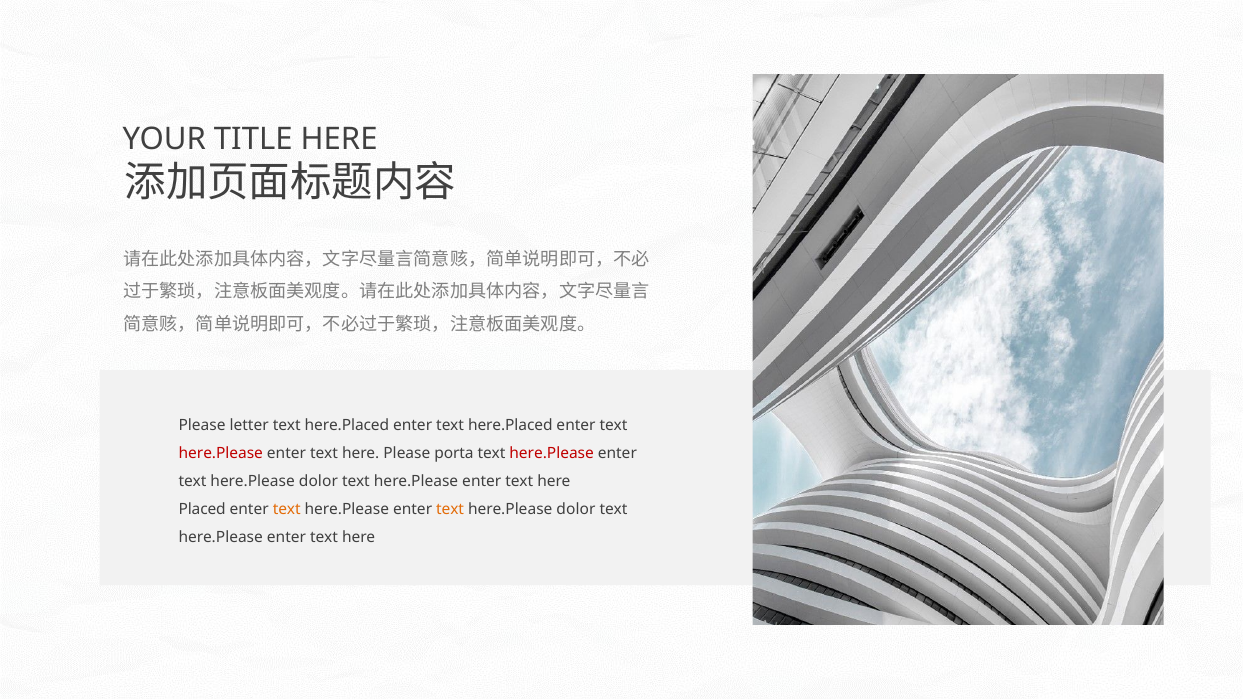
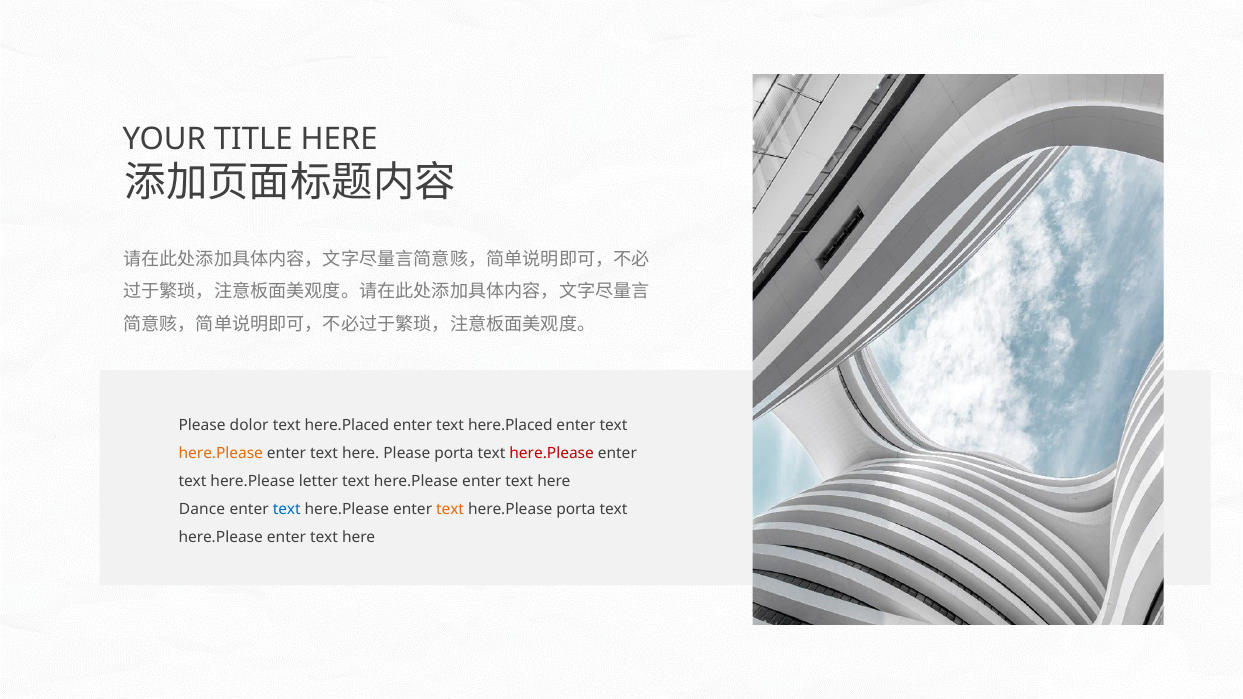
letter: letter -> dolor
here.Please at (221, 454) colour: red -> orange
dolor at (318, 482): dolor -> letter
Placed: Placed -> Dance
text at (287, 509) colour: orange -> blue
dolor at (576, 509): dolor -> porta
